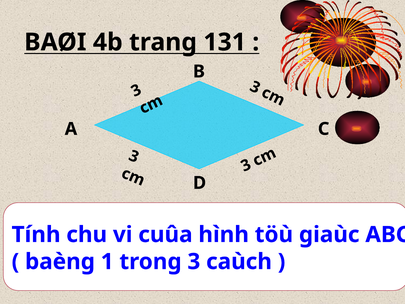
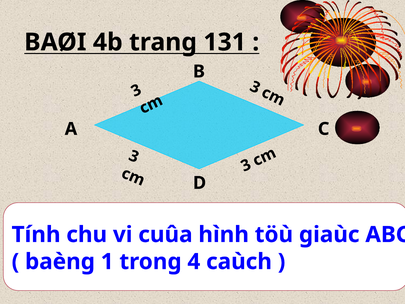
trong 3: 3 -> 4
